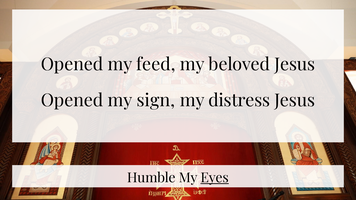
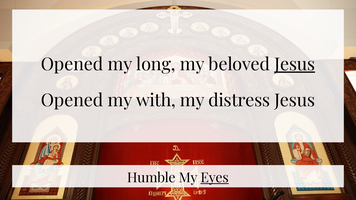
feed: feed -> long
Jesus at (295, 65) underline: none -> present
sign: sign -> with
